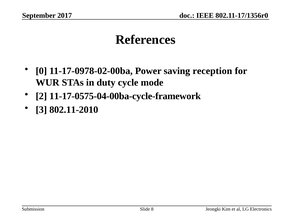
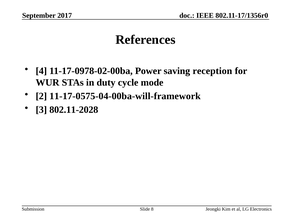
0: 0 -> 4
11-17-0575-04-00ba-cycle-framework: 11-17-0575-04-00ba-cycle-framework -> 11-17-0575-04-00ba-will-framework
802.11-2010: 802.11-2010 -> 802.11-2028
